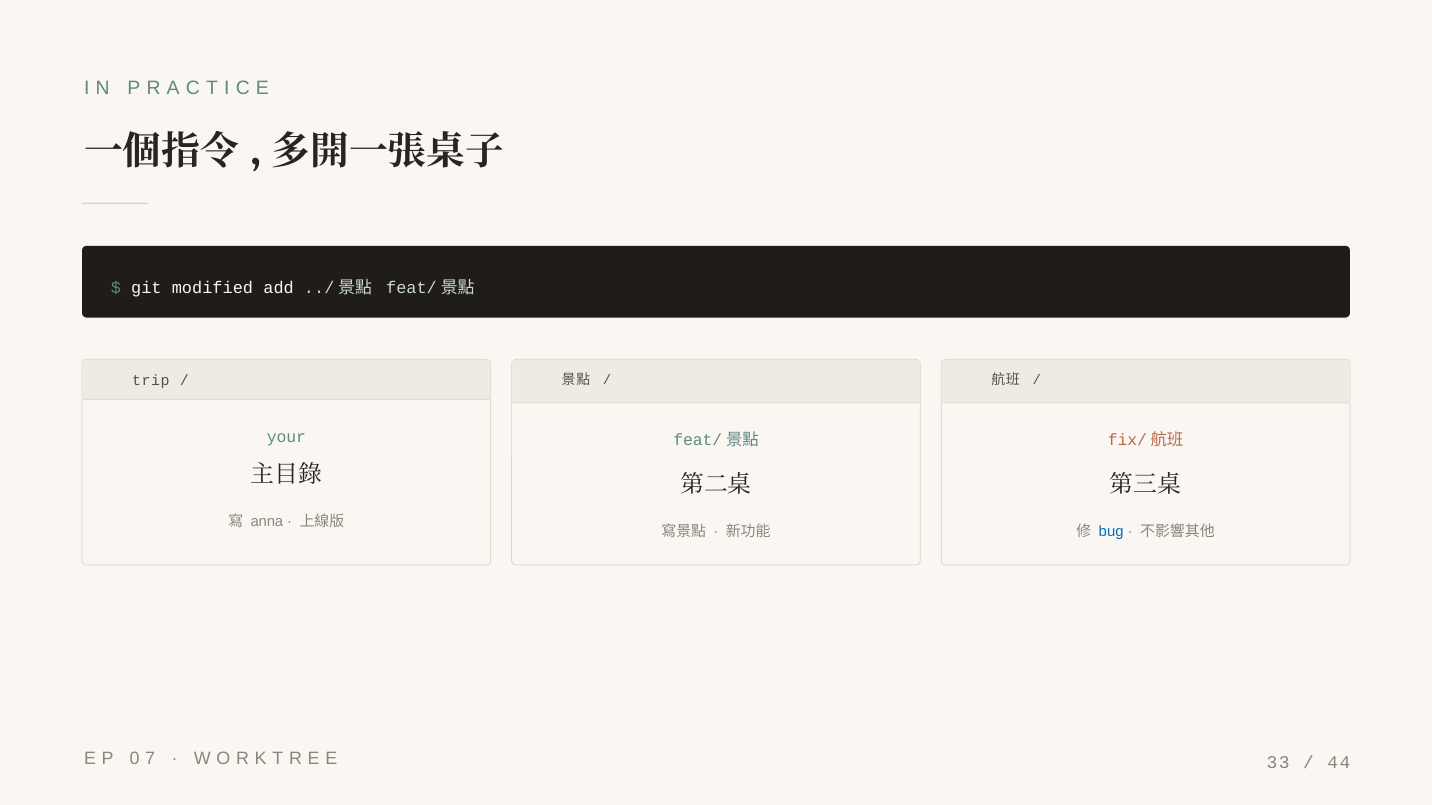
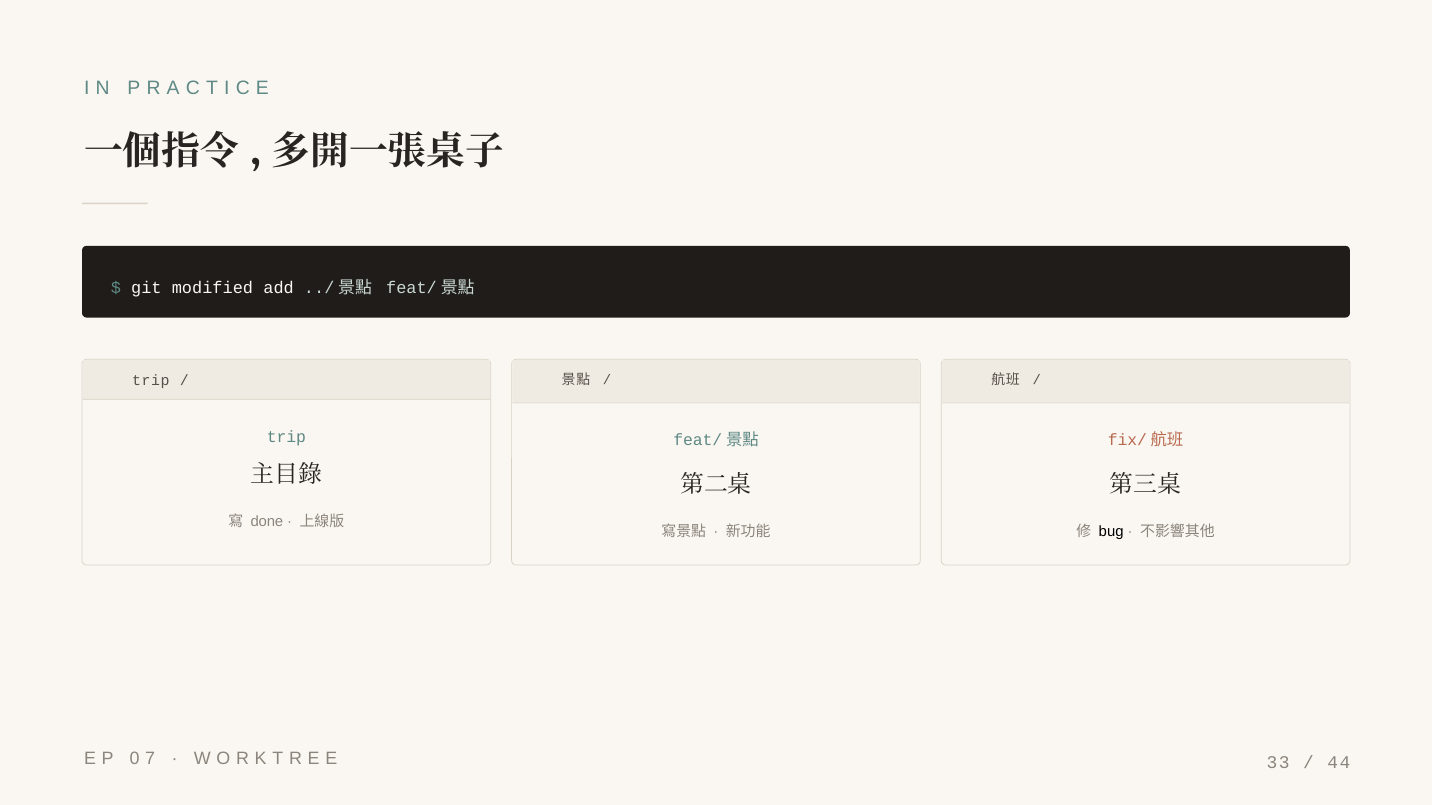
your at (286, 437): your -> trip
anna: anna -> done
bug colour: blue -> black
